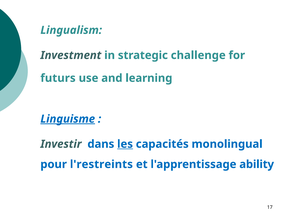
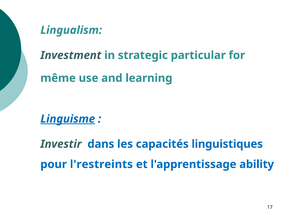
challenge: challenge -> particular
futurs: futurs -> même
les underline: present -> none
monolingual: monolingual -> linguistiques
